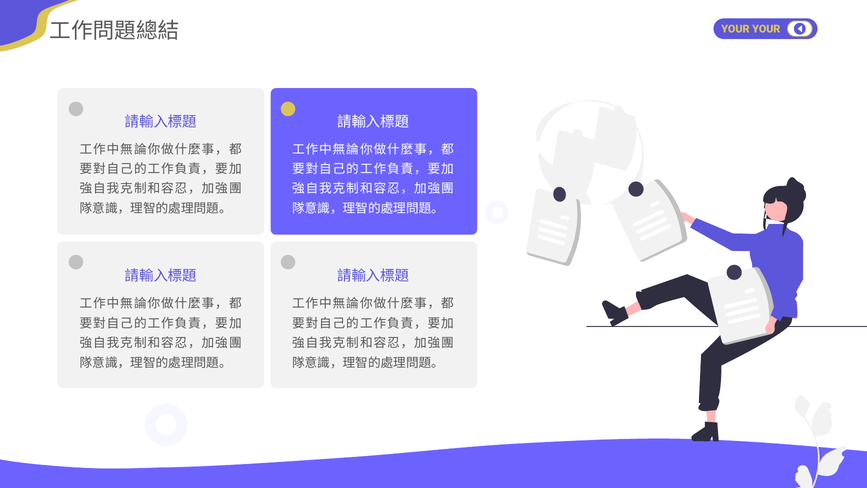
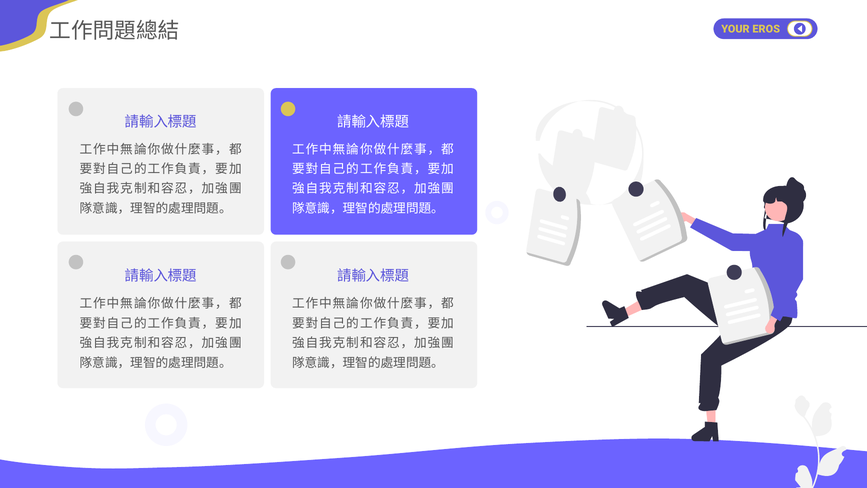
YOUR YOUR: YOUR -> EROS
